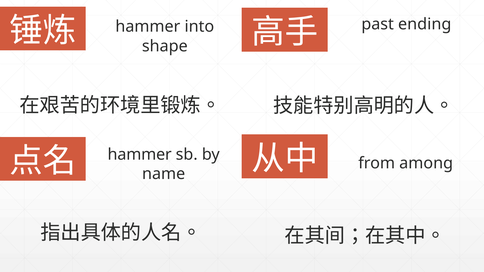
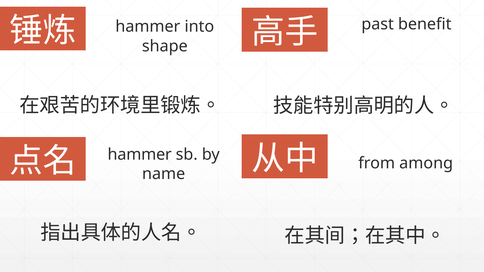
ending: ending -> benefit
